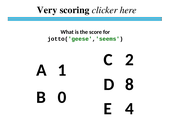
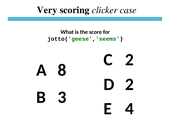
here: here -> case
1: 1 -> 8
D 8: 8 -> 2
0: 0 -> 3
